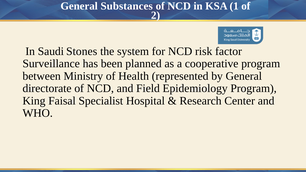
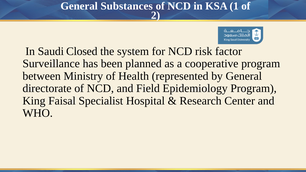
Stones: Stones -> Closed
